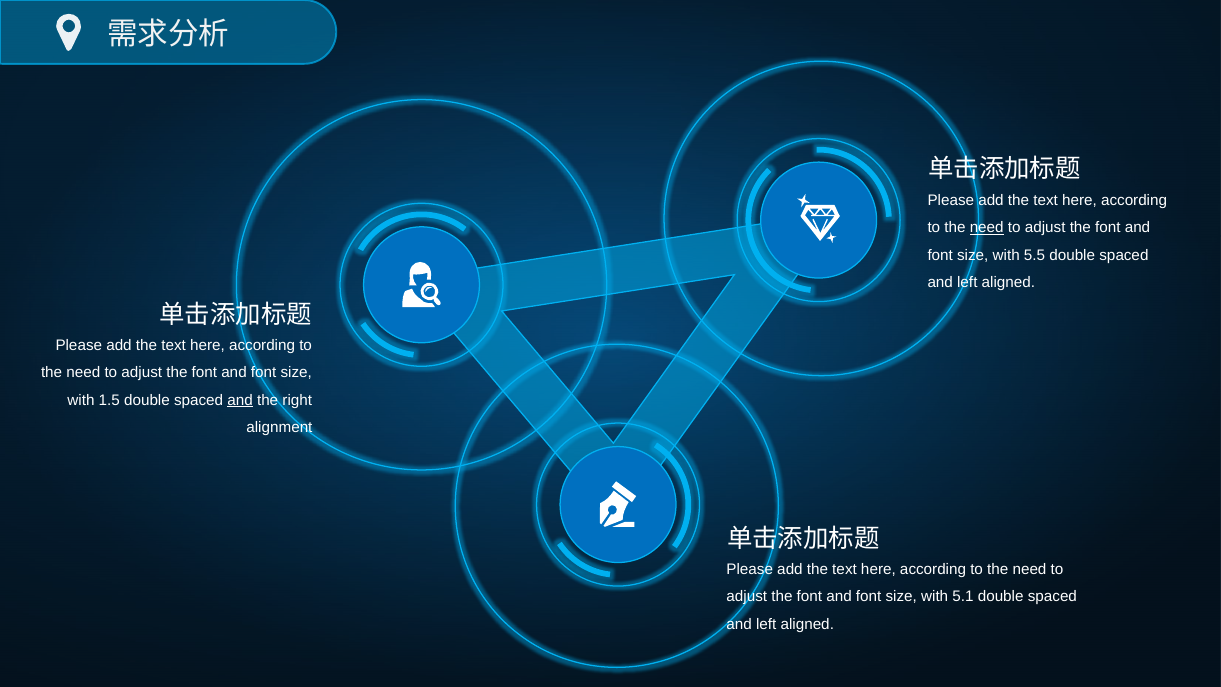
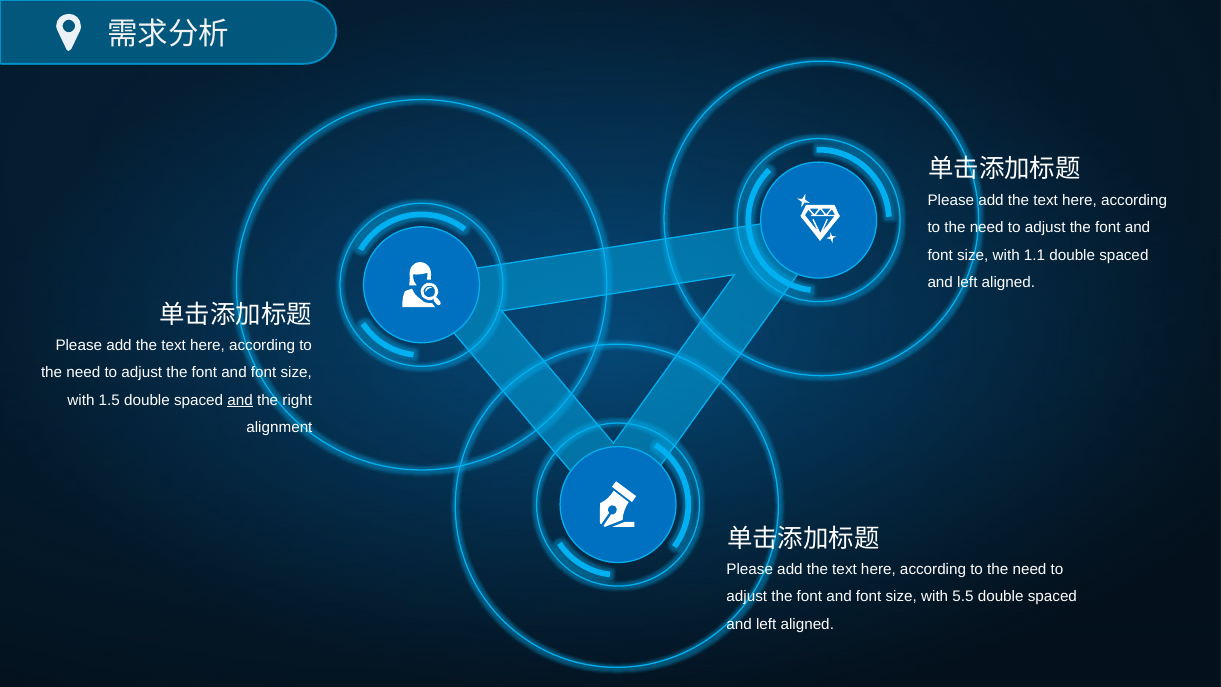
need at (987, 228) underline: present -> none
5.5: 5.5 -> 1.1
5.1: 5.1 -> 5.5
